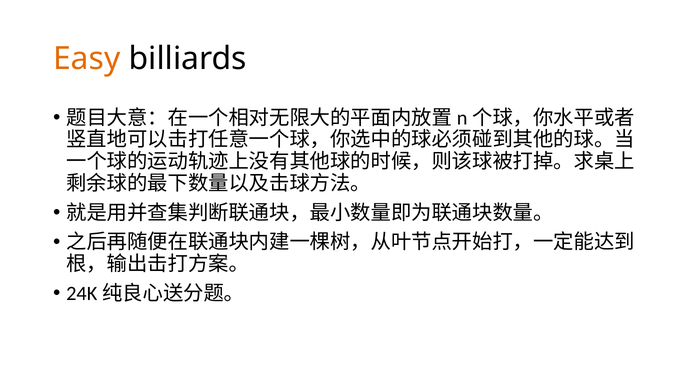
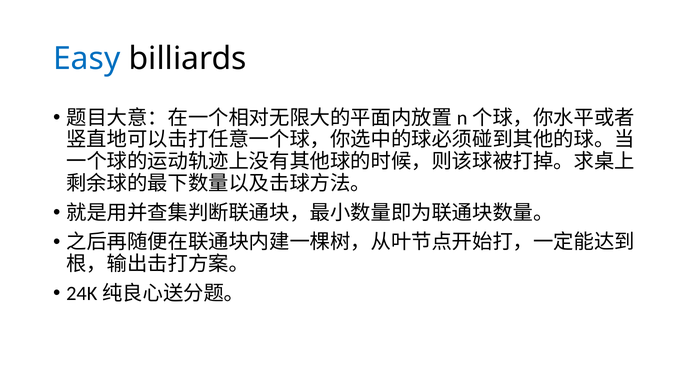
Easy colour: orange -> blue
